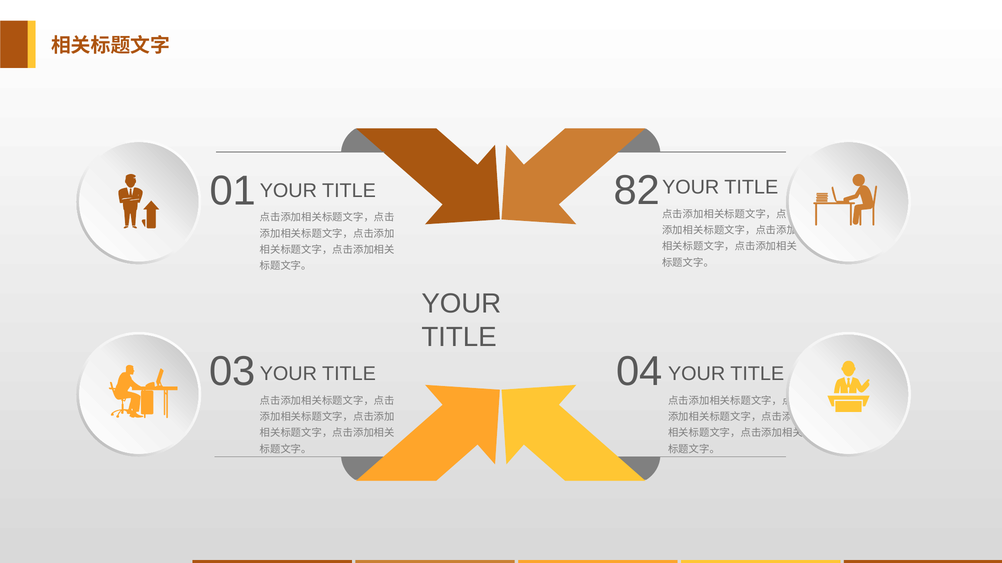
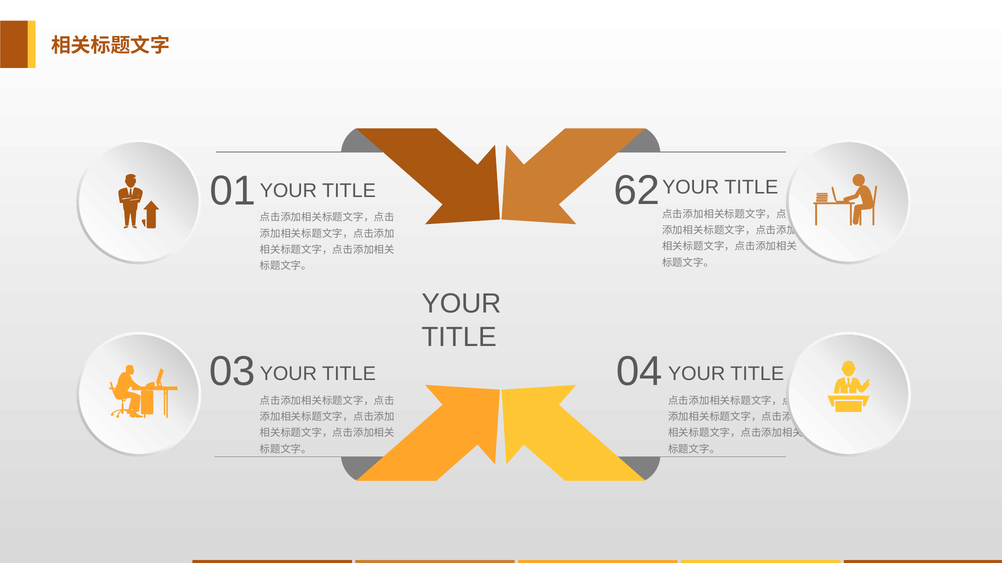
82: 82 -> 62
